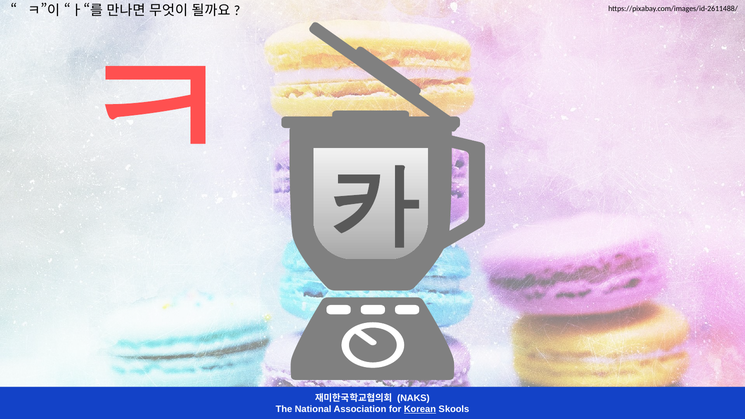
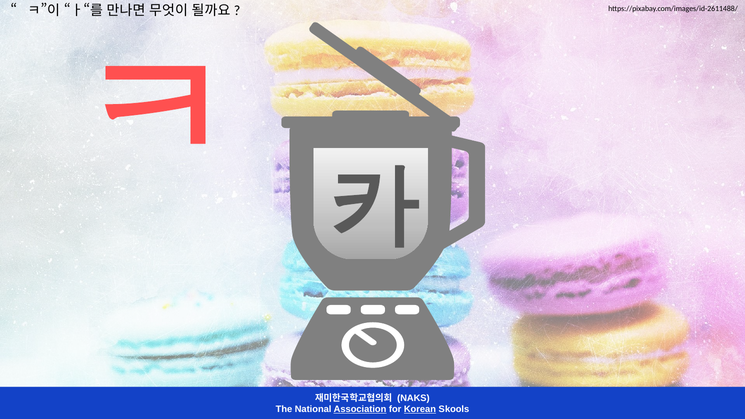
Association underline: none -> present
